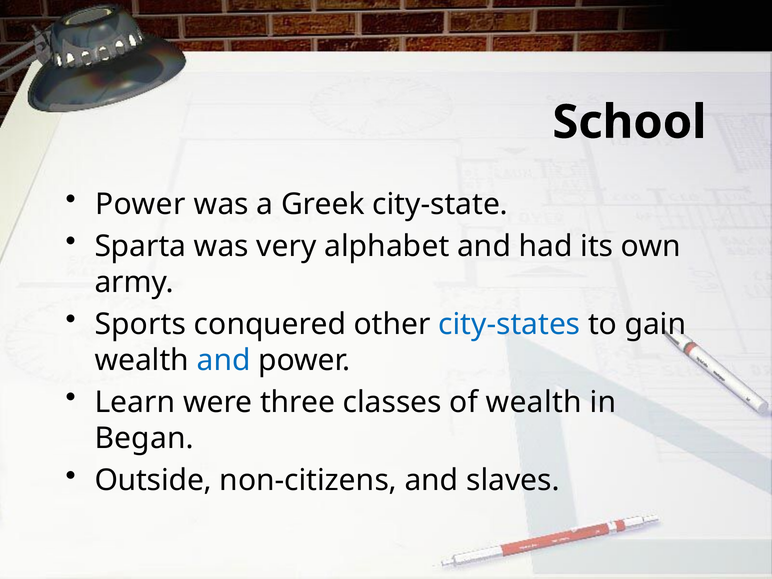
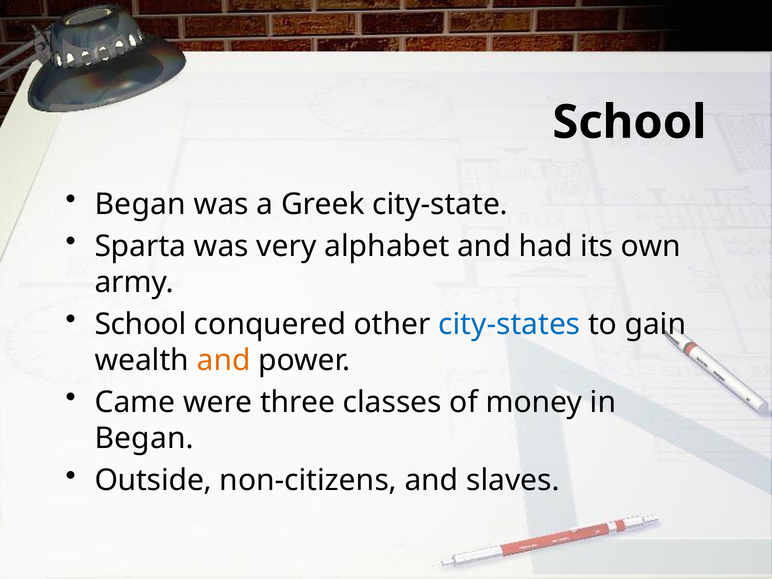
Power at (140, 204): Power -> Began
Sports at (140, 324): Sports -> School
and at (224, 360) colour: blue -> orange
Learn: Learn -> Came
of wealth: wealth -> money
